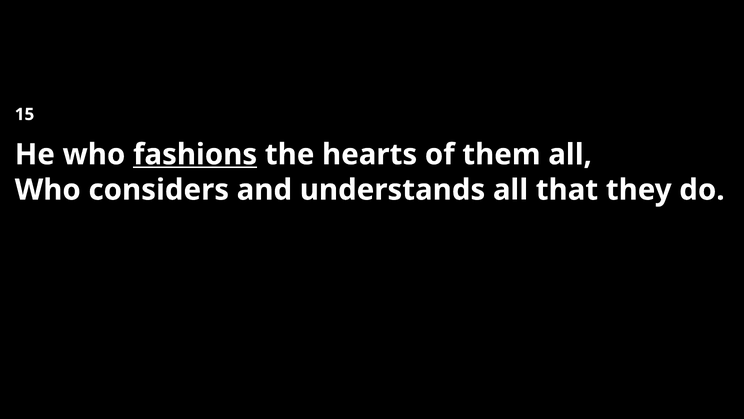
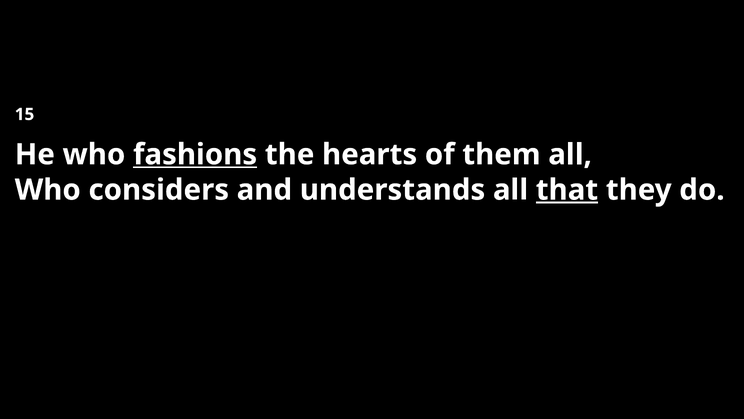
that underline: none -> present
